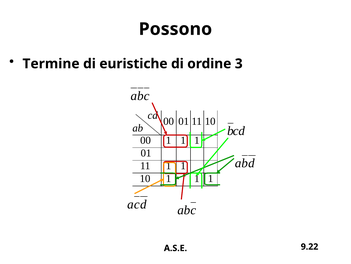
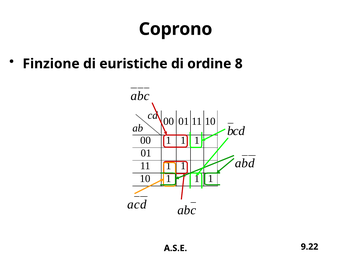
Possono: Possono -> Coprono
Termine: Termine -> Finzione
3: 3 -> 8
